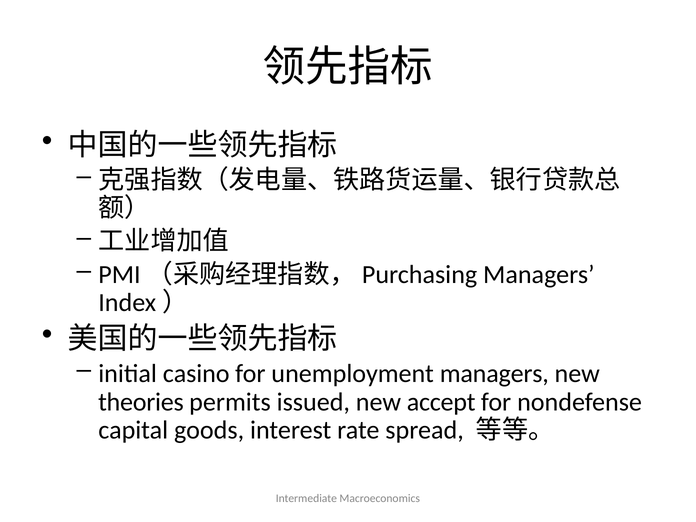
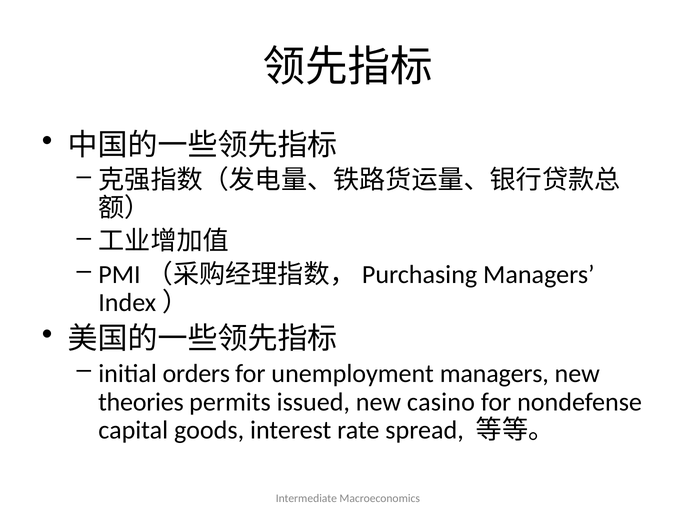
casino: casino -> orders
accept: accept -> casino
